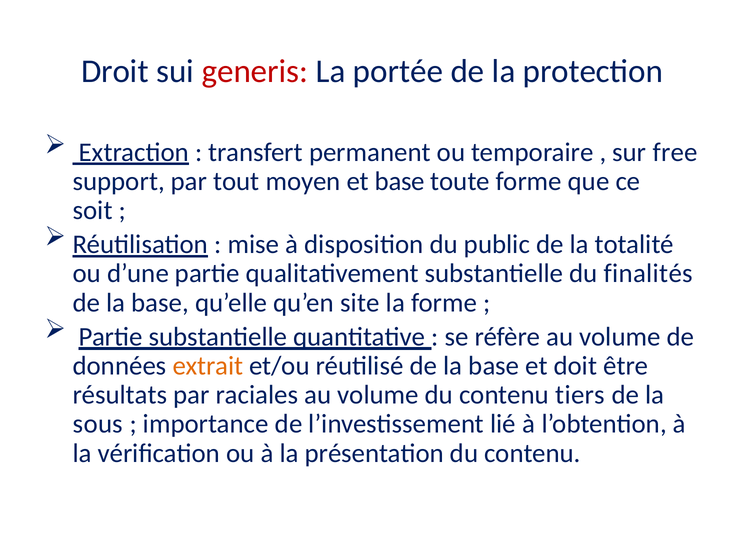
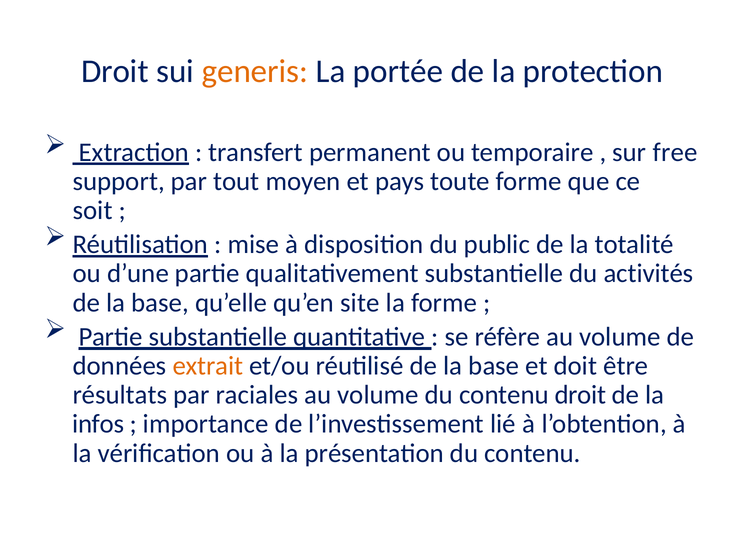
generis colour: red -> orange
et base: base -> pays
finalités: finalités -> activités
contenu tiers: tiers -> droit
sous: sous -> infos
